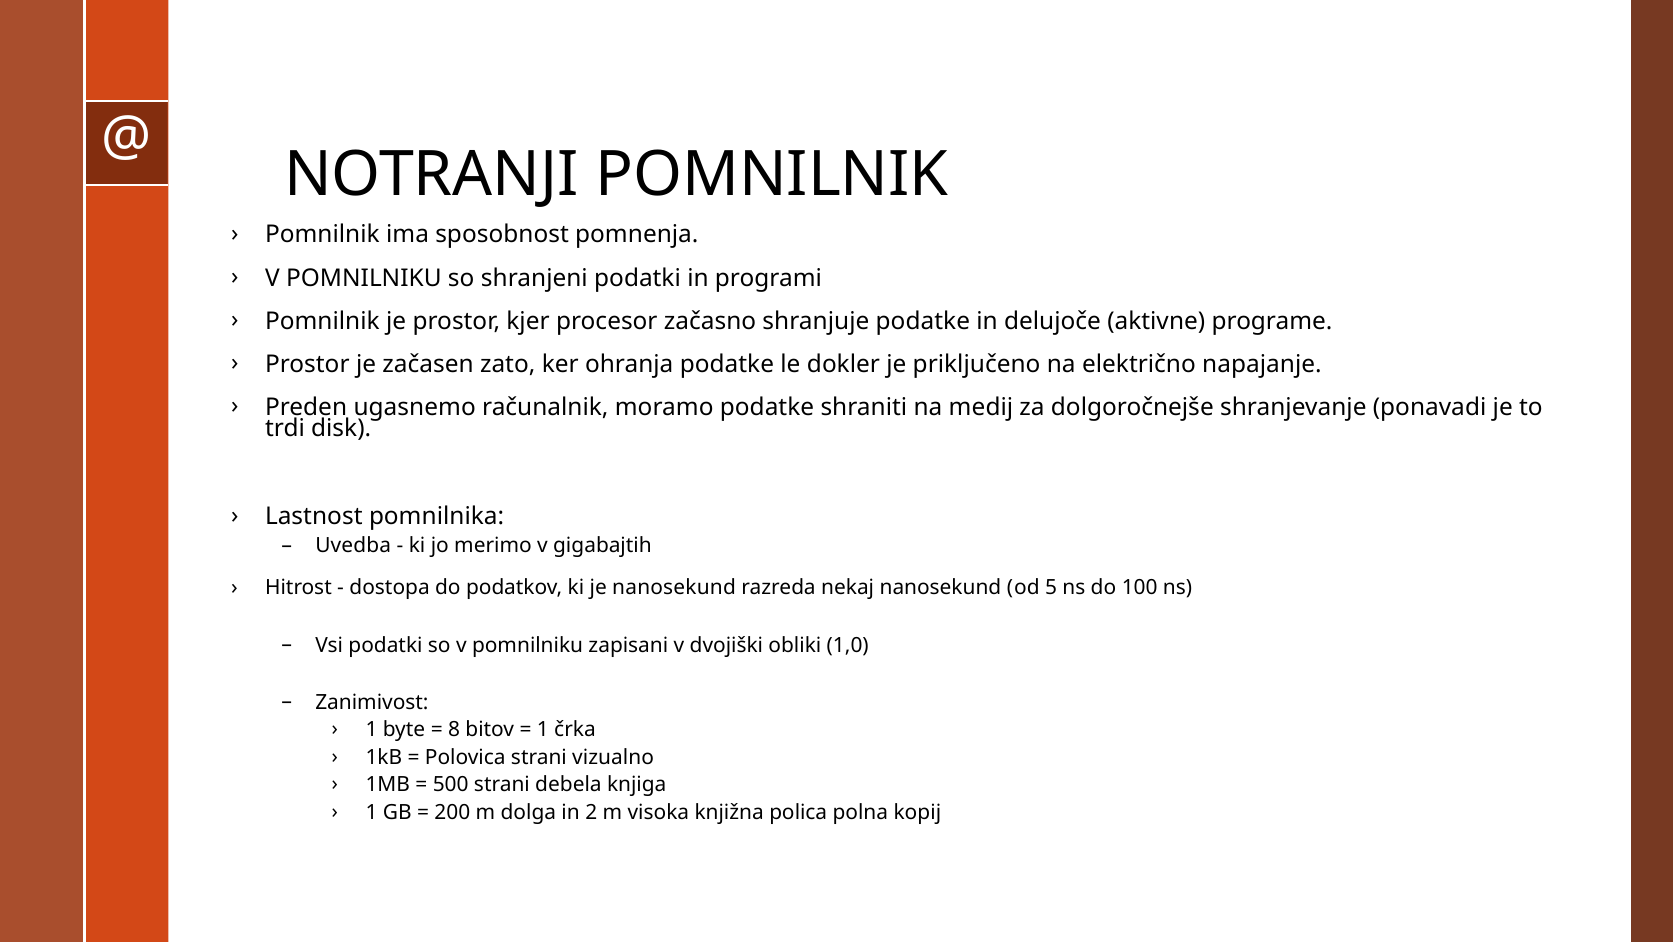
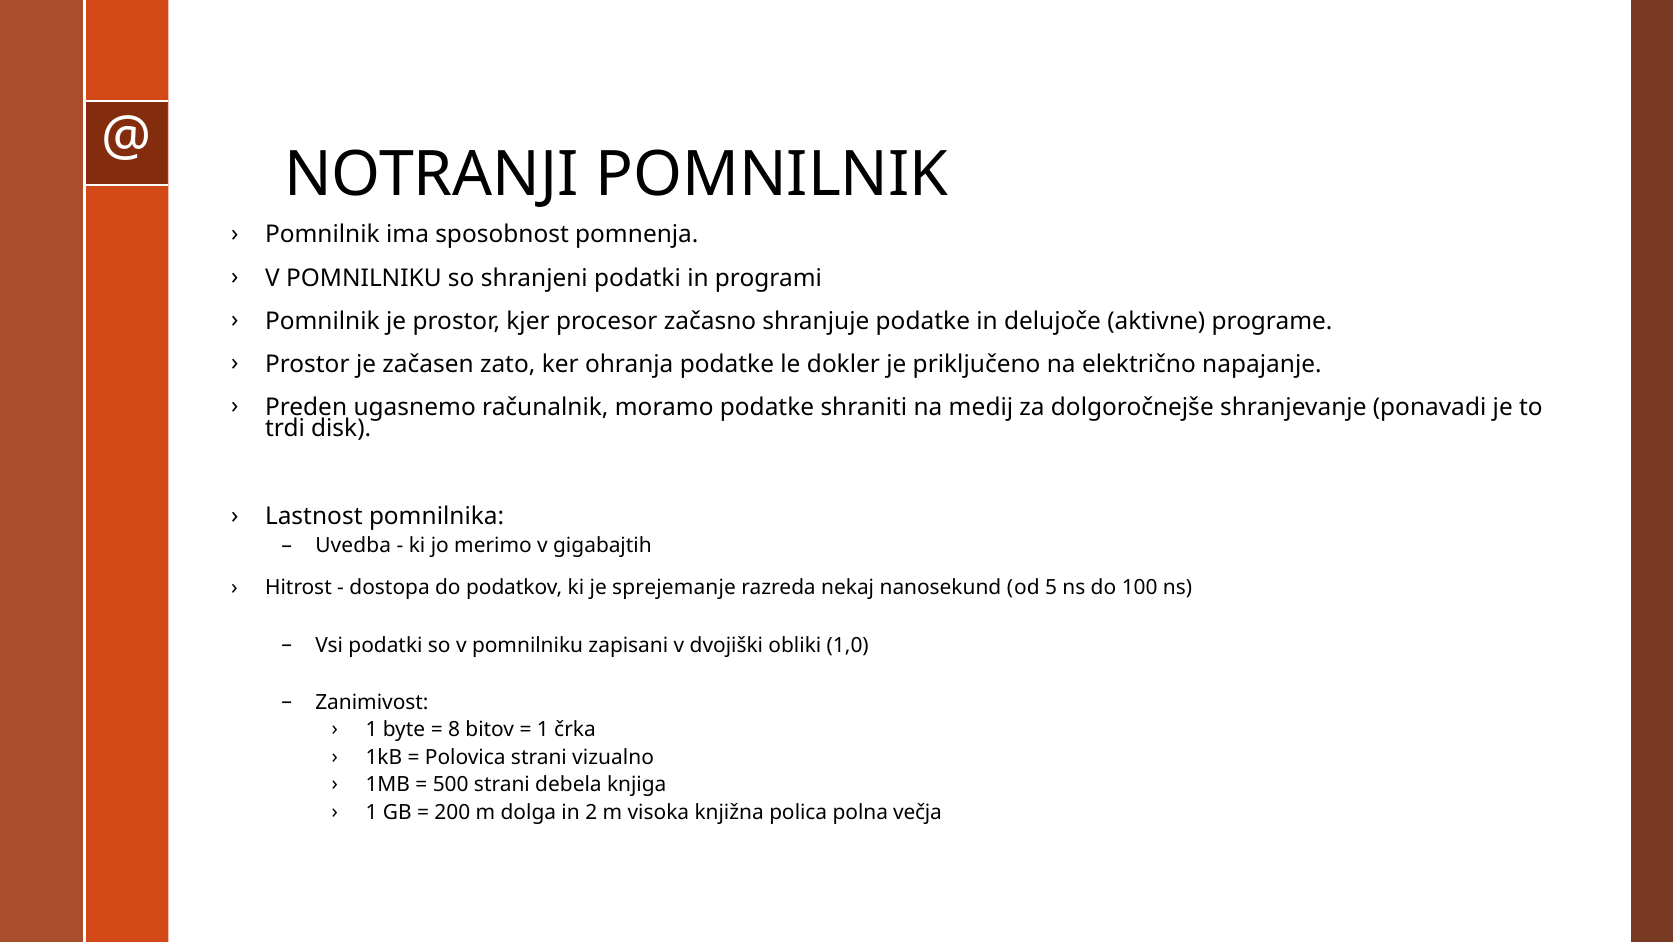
je nanosekund: nanosekund -> sprejemanje
kopij: kopij -> večja
